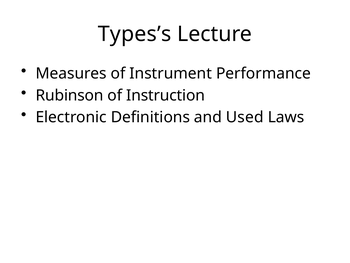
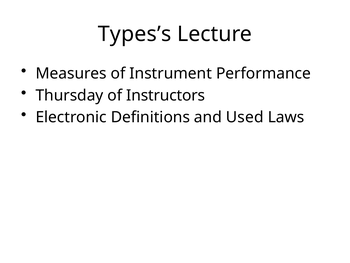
Rubinson: Rubinson -> Thursday
Instruction: Instruction -> Instructors
